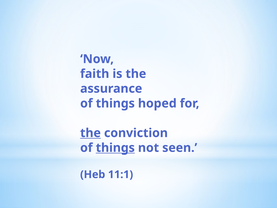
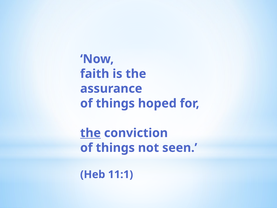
things at (115, 148) underline: present -> none
